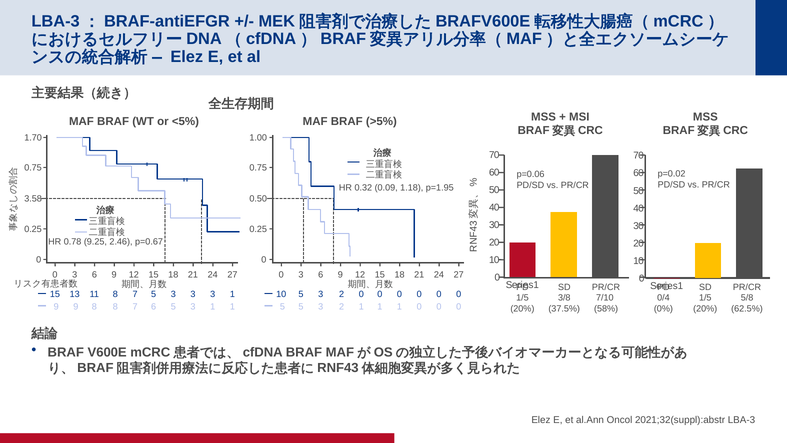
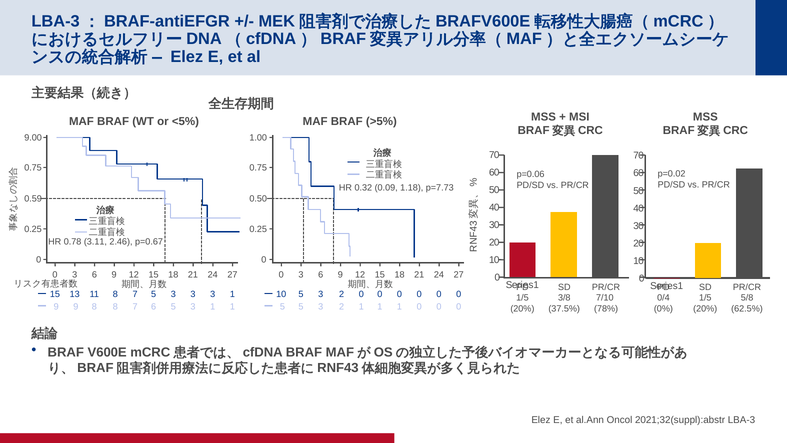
1.70: 1.70 -> 9.00
p=1.95: p=1.95 -> p=7.73
3.58: 3.58 -> 0.59
9.25: 9.25 -> 3.11
58%: 58% -> 78%
